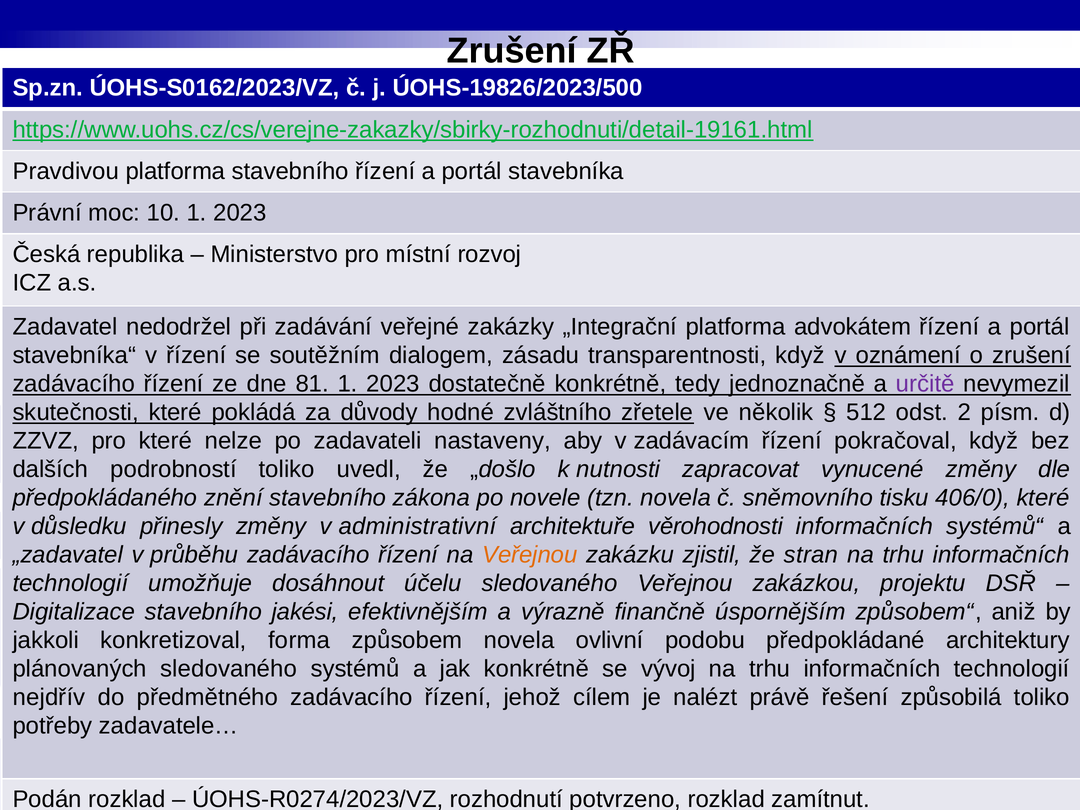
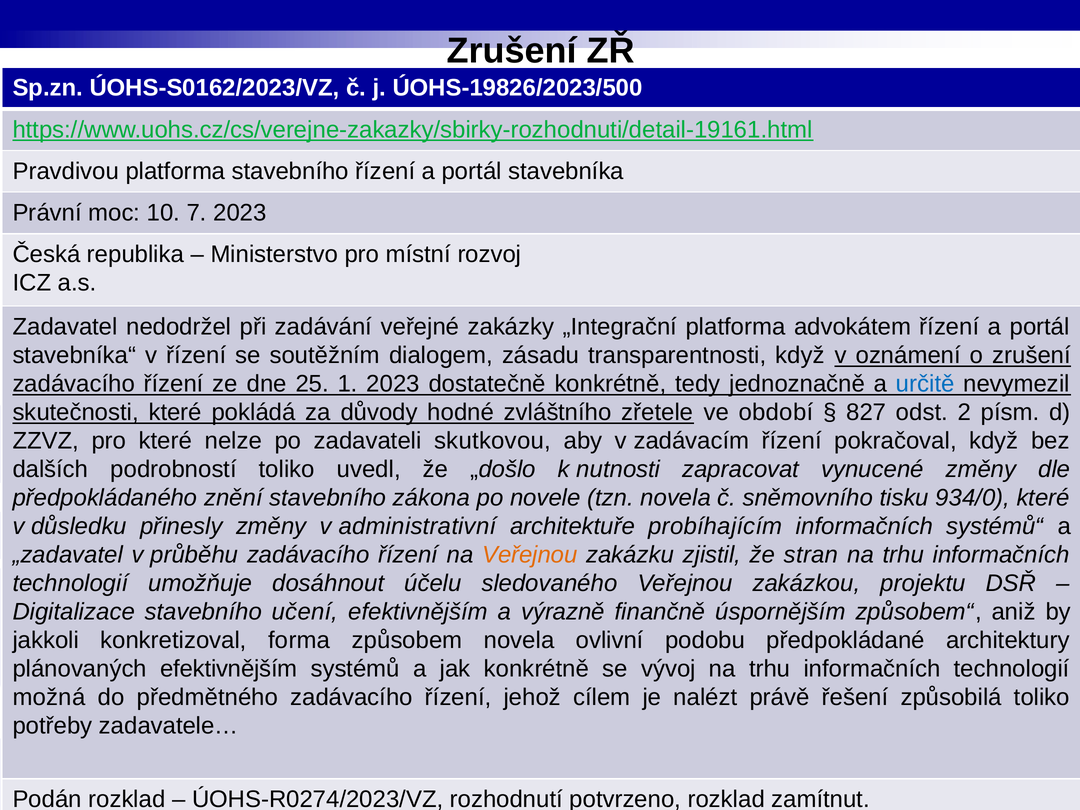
10 1: 1 -> 7
81: 81 -> 25
určitě colour: purple -> blue
několik: několik -> období
512: 512 -> 827
nastaveny: nastaveny -> skutkovou
406/0: 406/0 -> 934/0
věrohodnosti: věrohodnosti -> probíhajícím
jakési: jakési -> učení
plánovaných sledovaného: sledovaného -> efektivnějším
nejdřív: nejdřív -> možná
